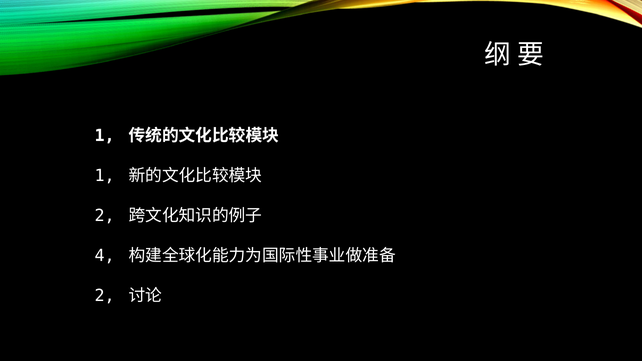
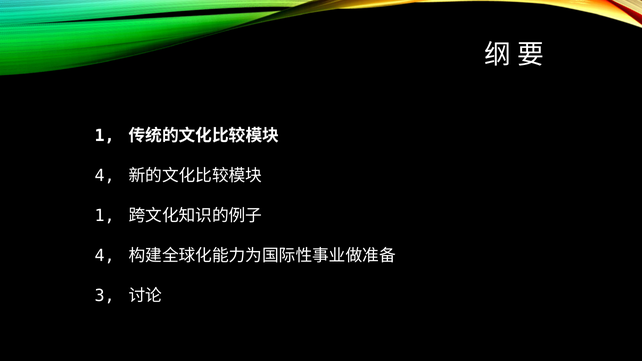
1 at (105, 176): 1 -> 4
2 at (105, 216): 2 -> 1
2 at (105, 296): 2 -> 3
